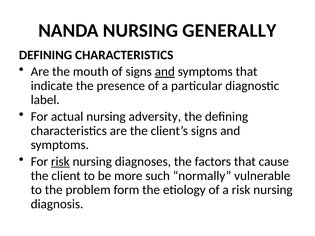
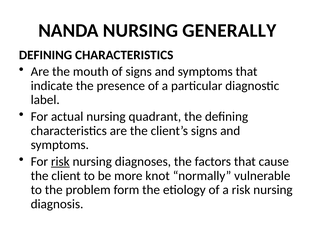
and at (165, 72) underline: present -> none
adversity: adversity -> quadrant
such: such -> knot
